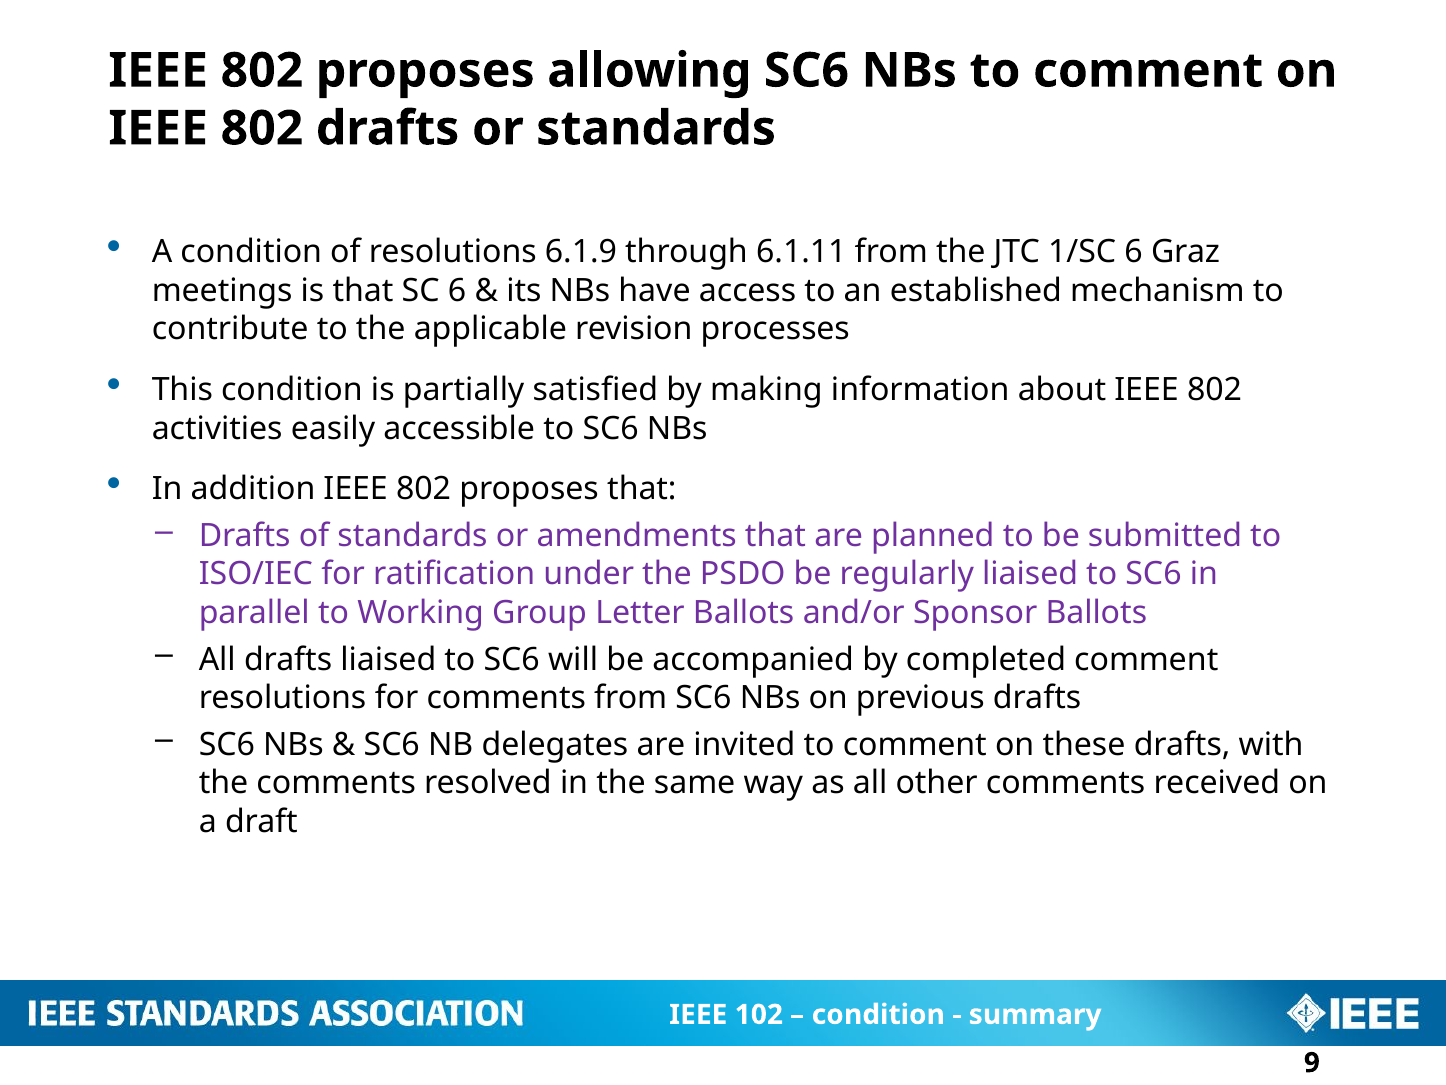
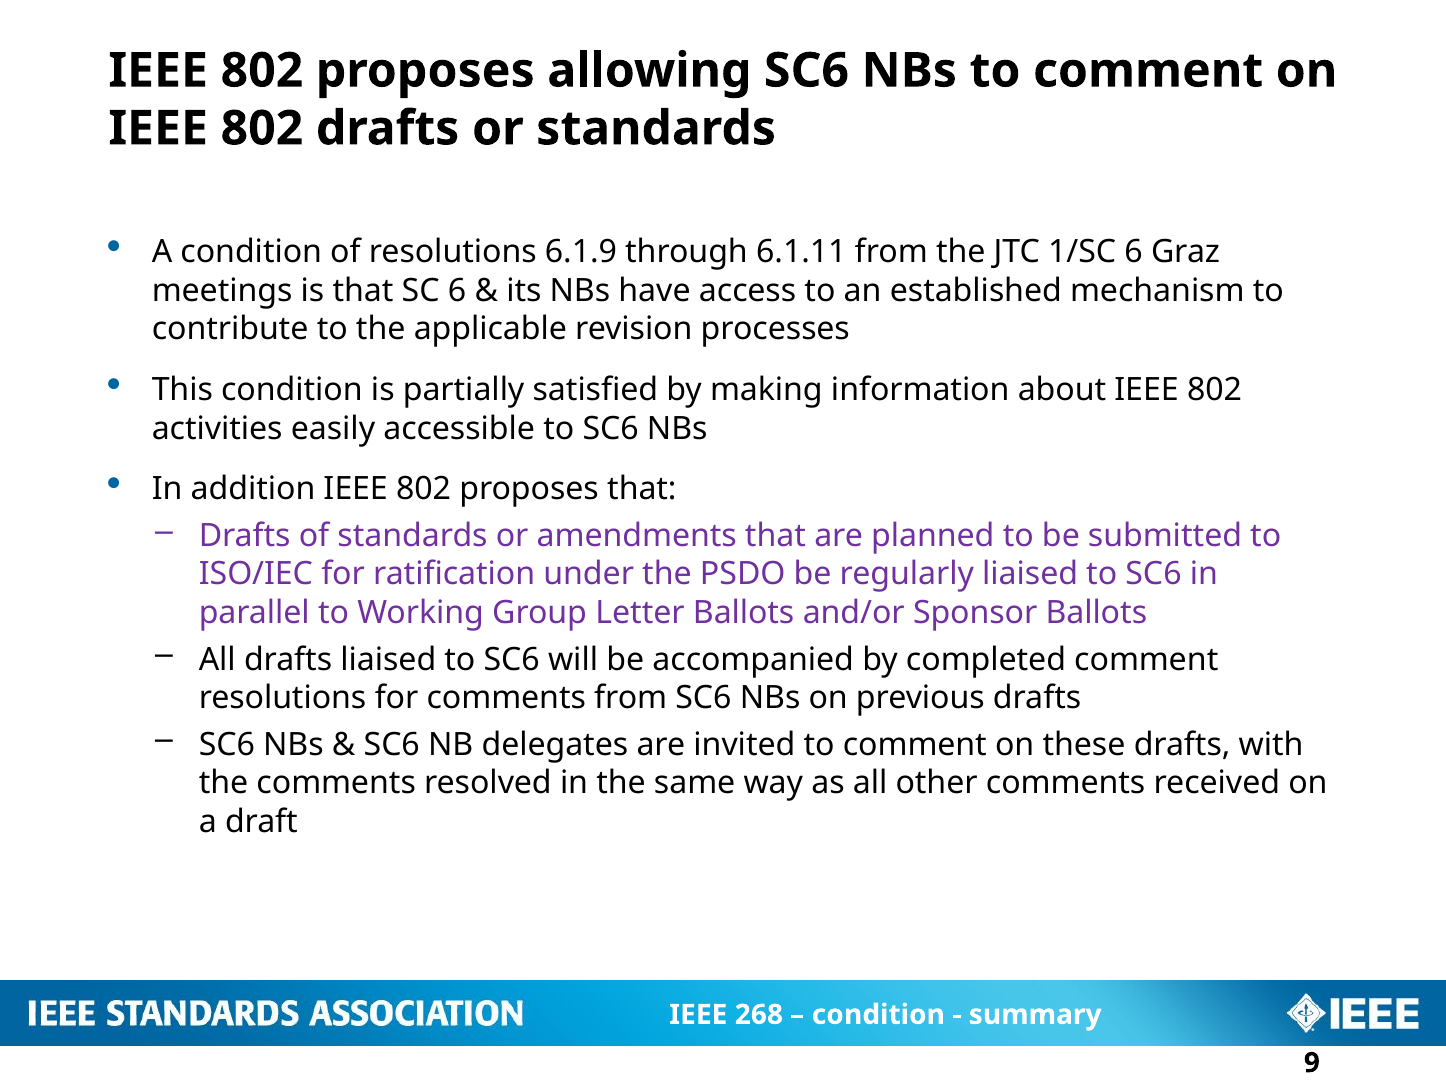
102: 102 -> 268
